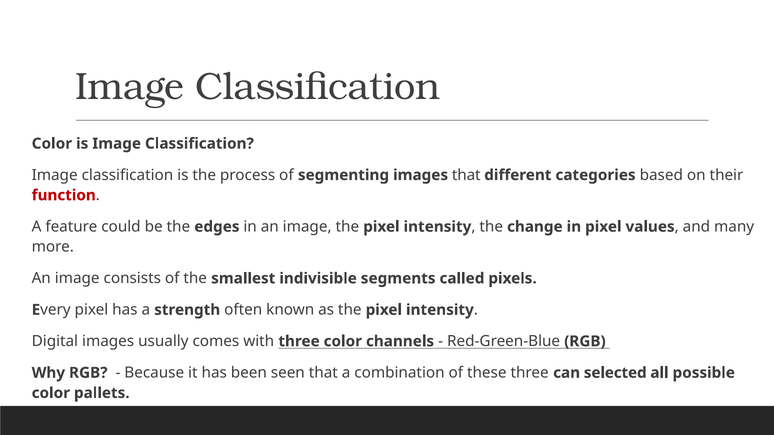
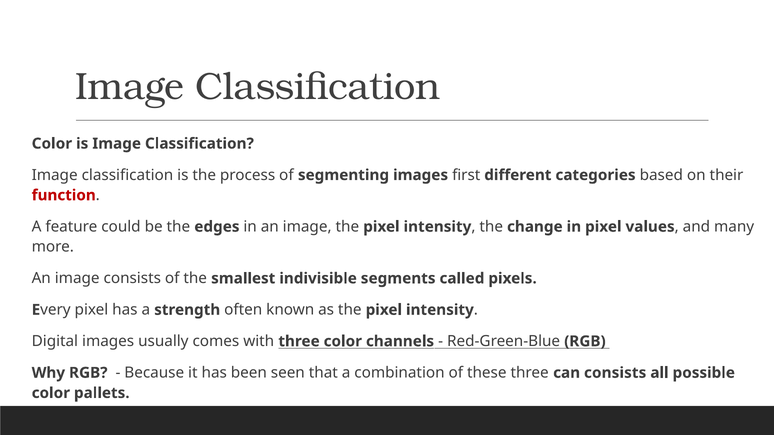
images that: that -> first
can selected: selected -> consists
